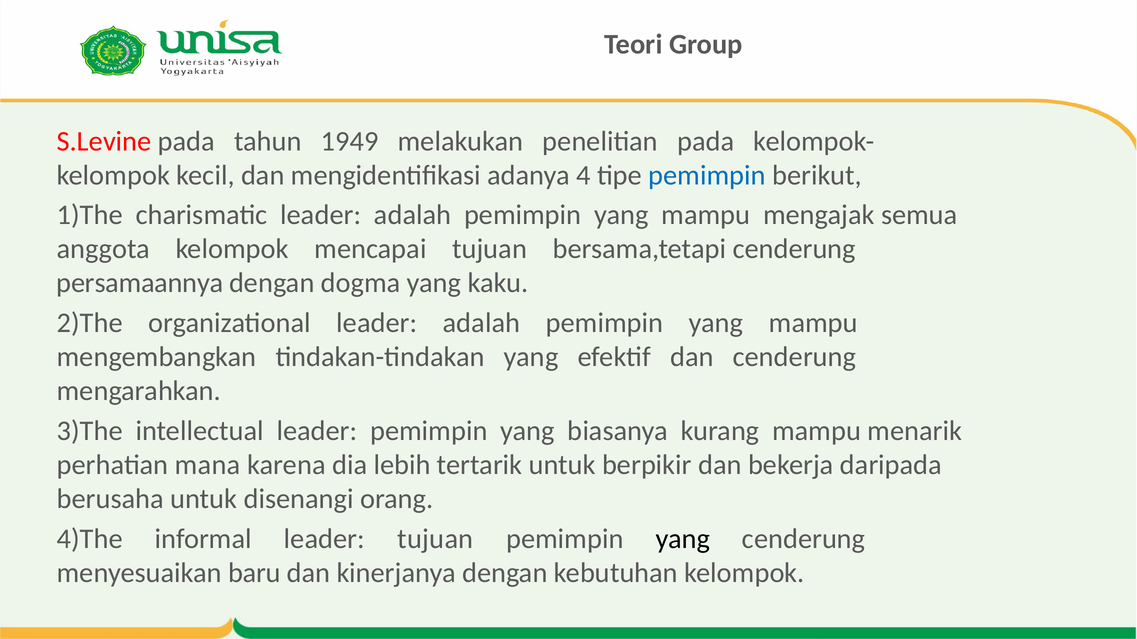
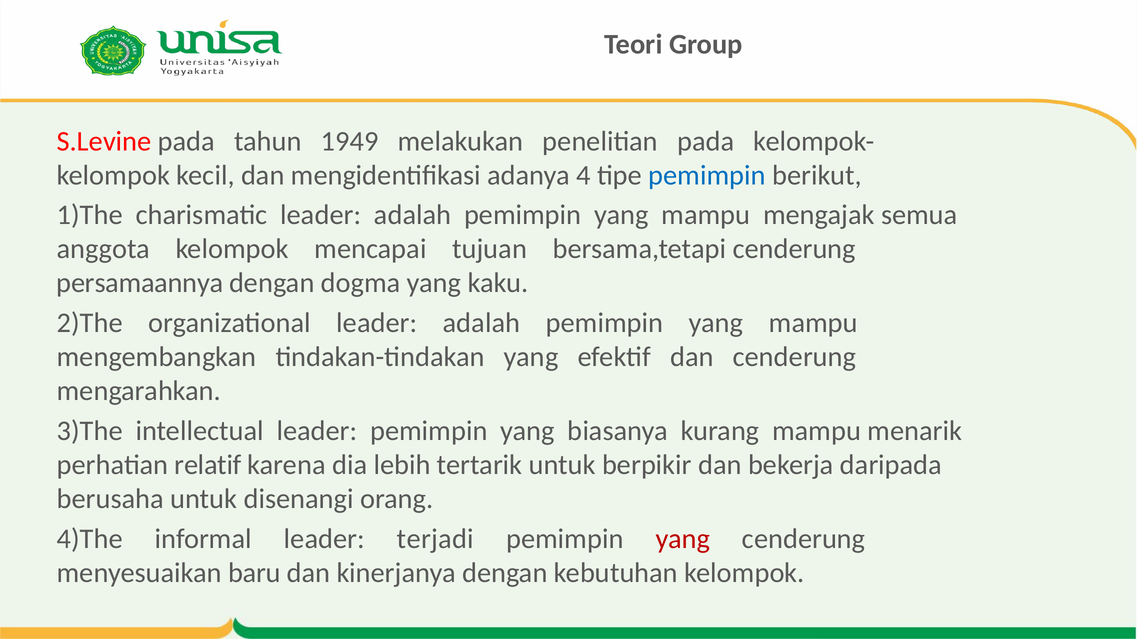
mana: mana -> relatif
leader tujuan: tujuan -> terjadi
yang at (683, 539) colour: black -> red
